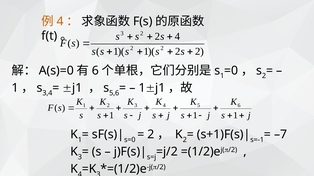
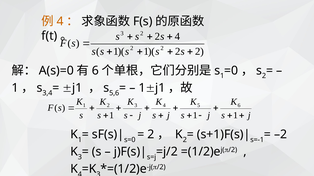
–7: –7 -> –2
